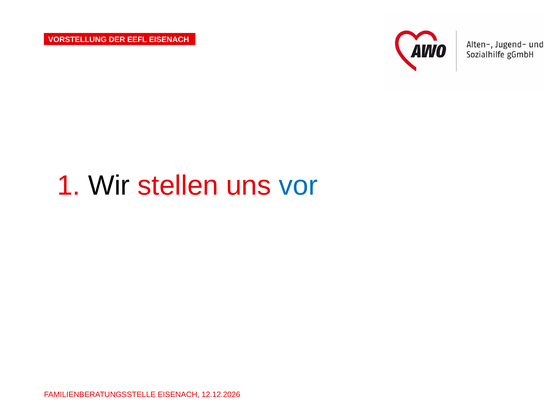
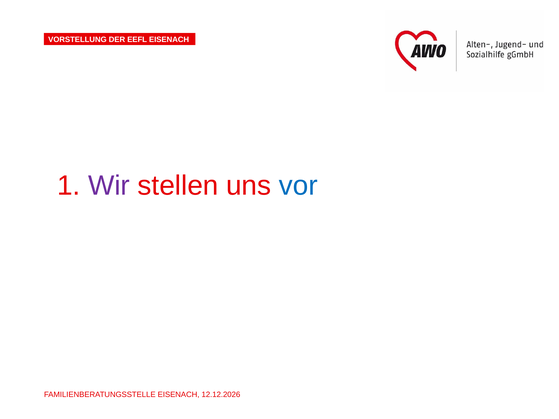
Wir colour: black -> purple
